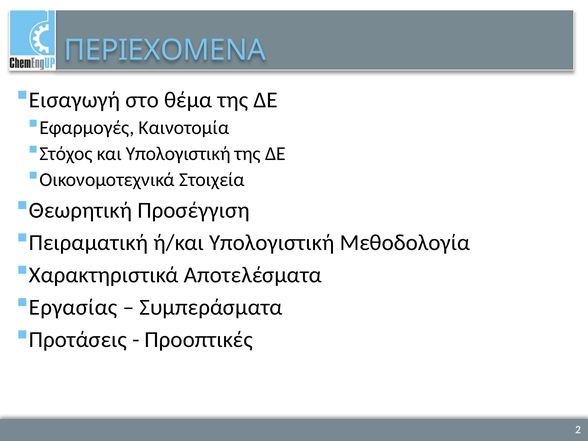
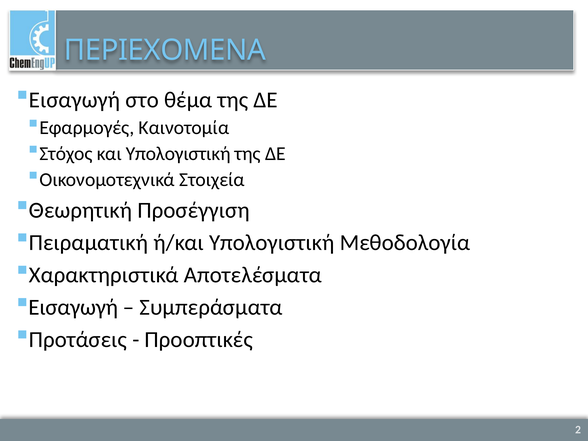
Εργασίας at (73, 307): Εργασίας -> Εισαγωγή
